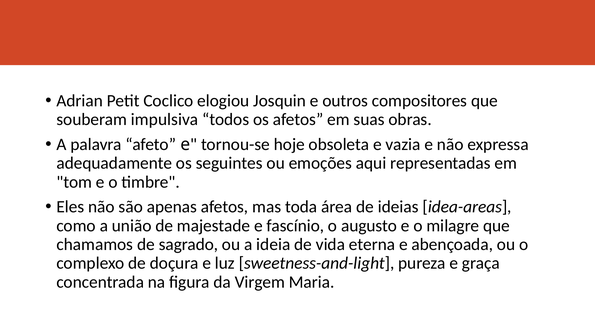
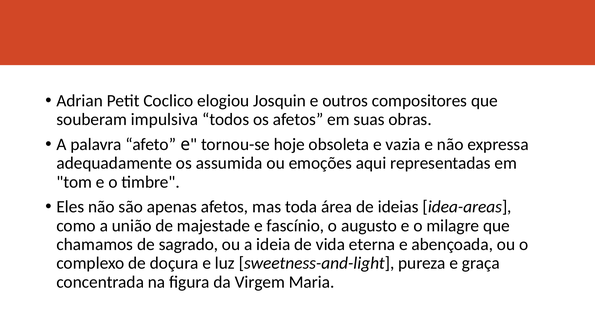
seguintes: seguintes -> assumida
